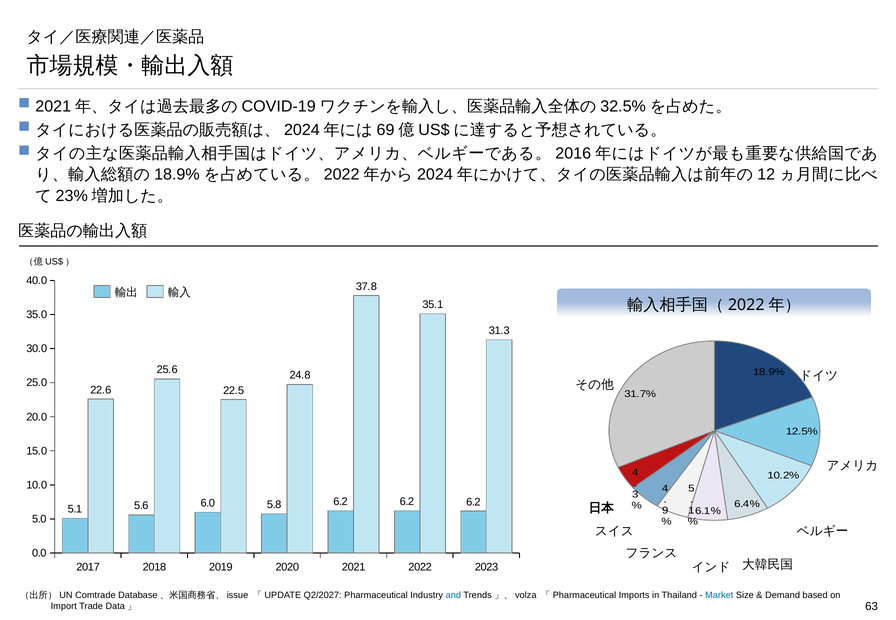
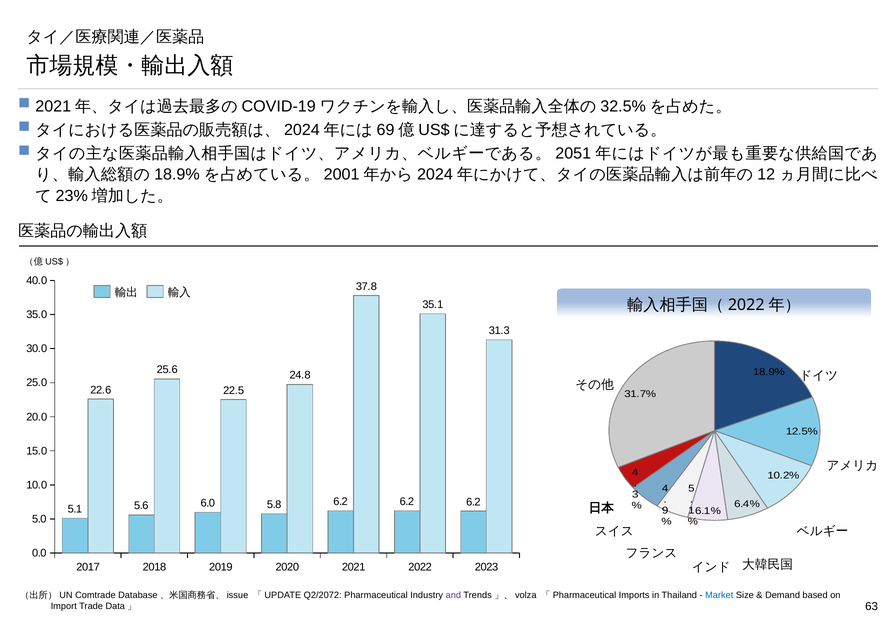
2016: 2016 -> 2051
2022 at (342, 175): 2022 -> 2001
Q2/2027: Q2/2027 -> Q2/2072
and colour: blue -> purple
